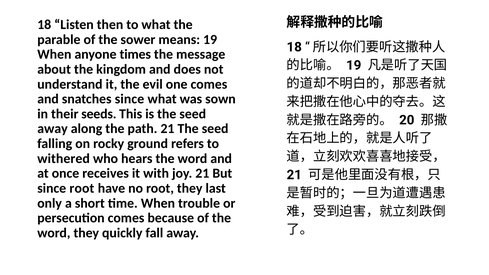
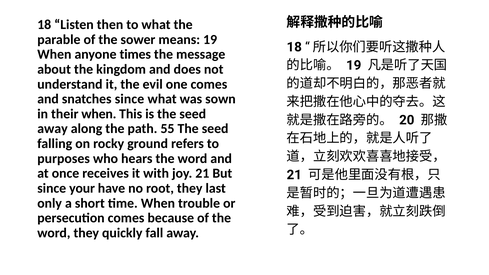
their seeds: seeds -> when
path 21: 21 -> 55
withered: withered -> purposes
since root: root -> your
